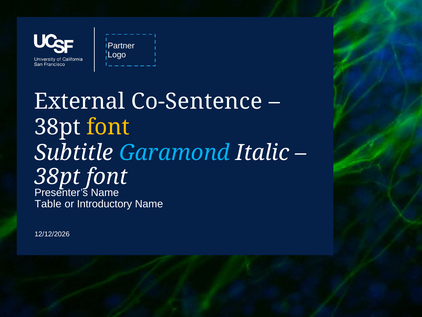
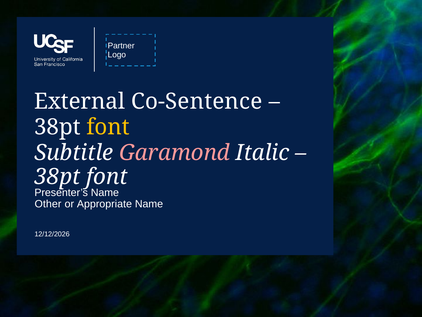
Garamond colour: light blue -> pink
Table: Table -> Other
Introductory: Introductory -> Appropriate
